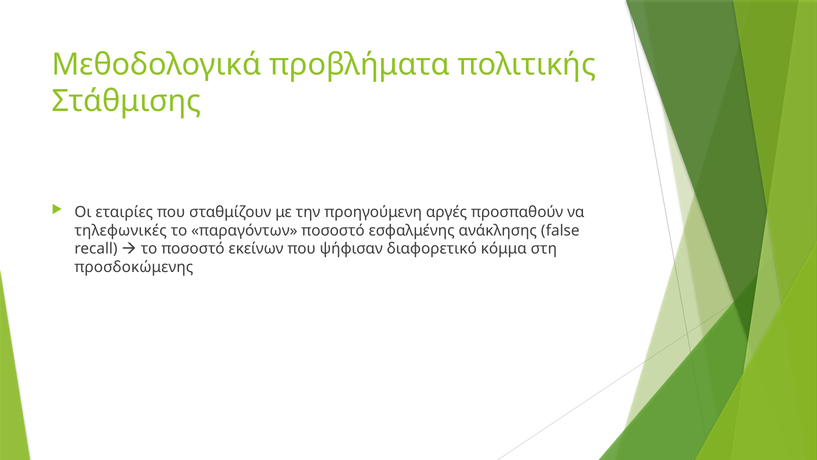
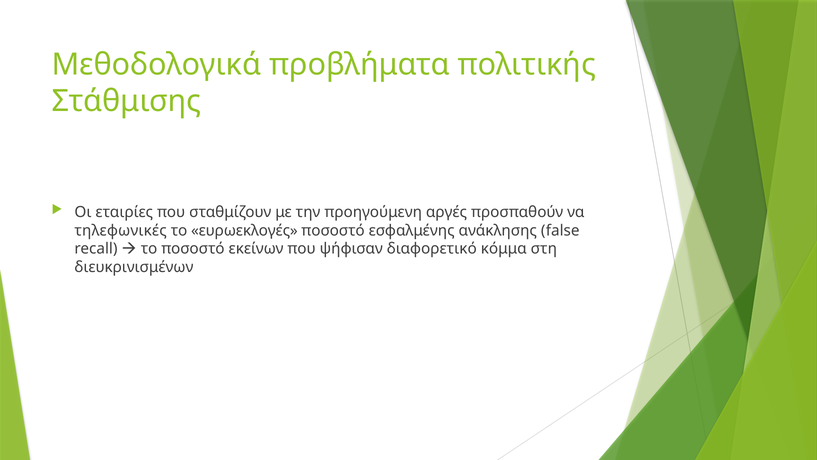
παραγόντων: παραγόντων -> ευρωεκλογές
προσδοκώμενης: προσδοκώμενης -> διευκρινισμένων
